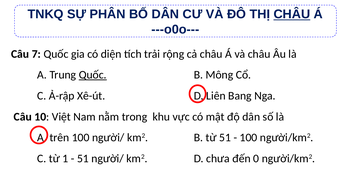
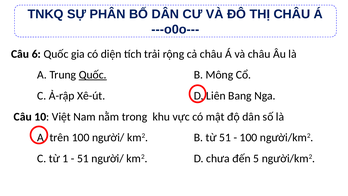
CHÂU at (292, 14) underline: present -> none
7: 7 -> 6
0: 0 -> 5
